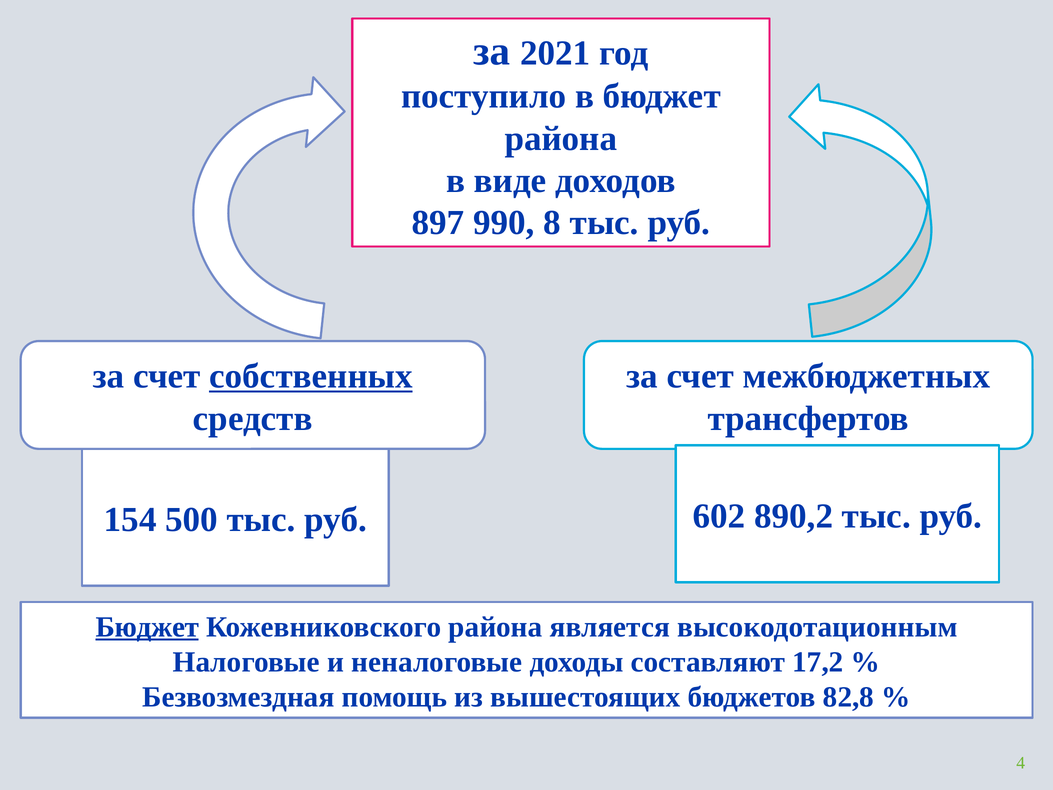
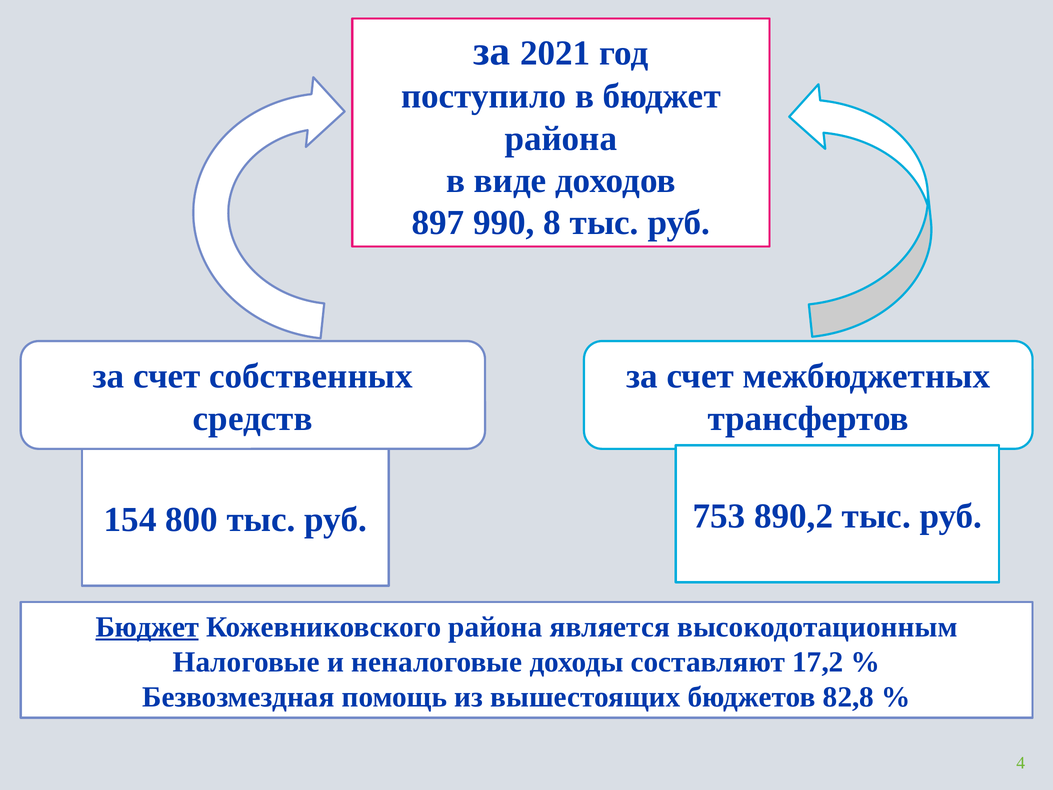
собственных underline: present -> none
500: 500 -> 800
602: 602 -> 753
